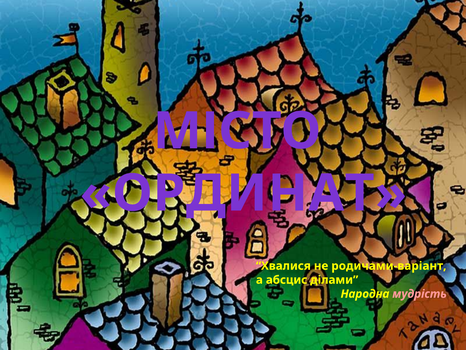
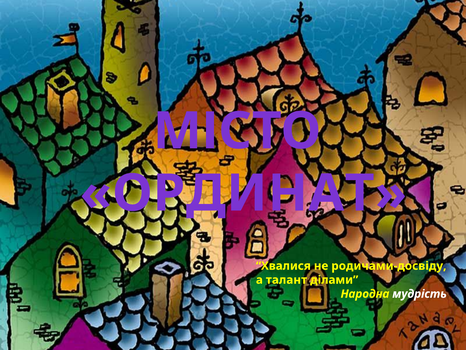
родичами-варіант: родичами-варіант -> родичами-досвіду
абсцис: абсцис -> талант
мудрість colour: pink -> white
